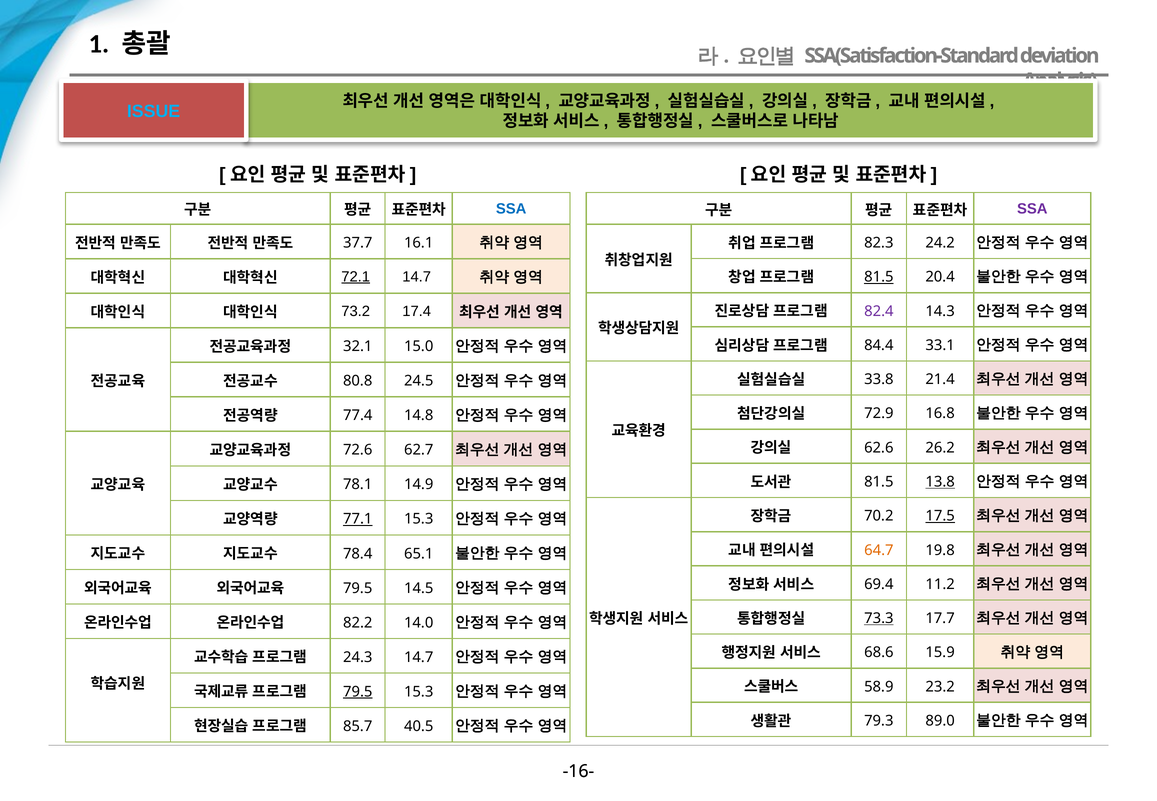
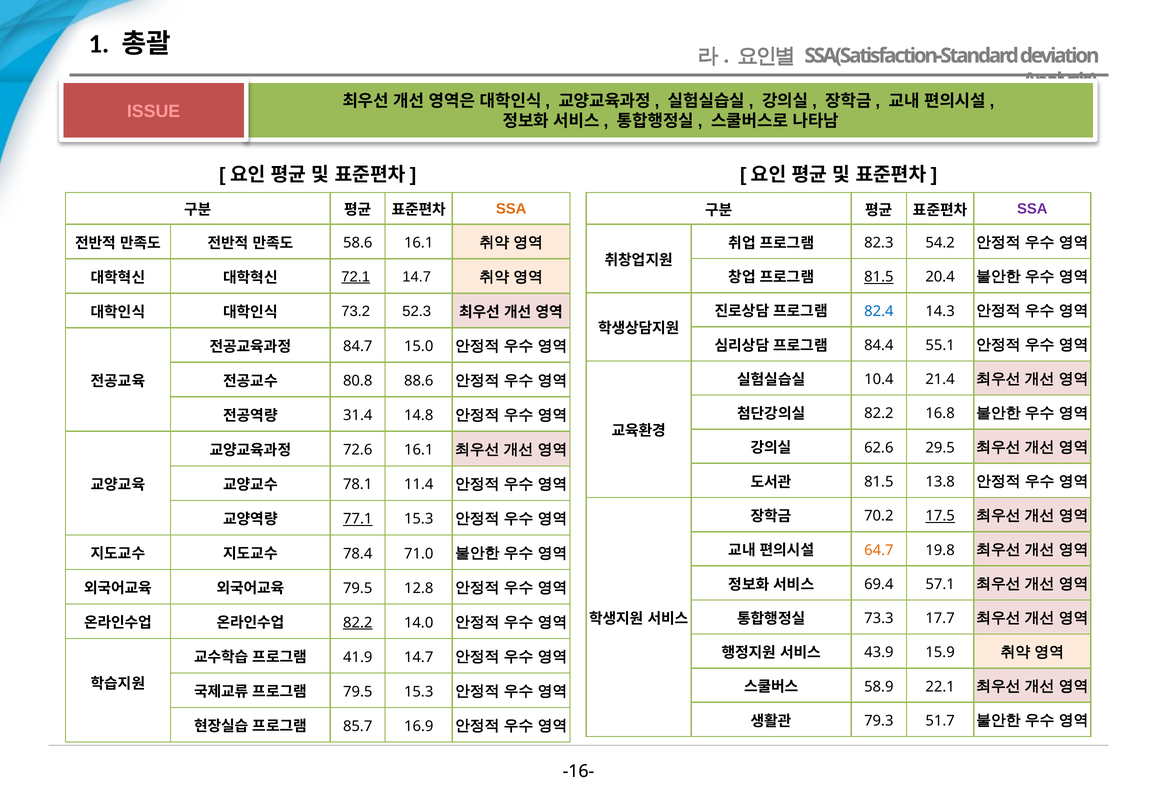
ISSUE colour: light blue -> pink
SSA at (511, 209) colour: blue -> orange
24.2: 24.2 -> 54.2
37.7: 37.7 -> 58.6
82.4 colour: purple -> blue
17.4: 17.4 -> 52.3
33.1: 33.1 -> 55.1
32.1: 32.1 -> 84.7
33.8: 33.8 -> 10.4
24.5: 24.5 -> 88.6
72.9 at (879, 414): 72.9 -> 82.2
77.4: 77.4 -> 31.4
26.2: 26.2 -> 29.5
72.6 62.7: 62.7 -> 16.1
13.8 underline: present -> none
14.9: 14.9 -> 11.4
65.1: 65.1 -> 71.0
11.2: 11.2 -> 57.1
14.5: 14.5 -> 12.8
73.3 underline: present -> none
82.2 at (358, 623) underline: none -> present
68.6: 68.6 -> 43.9
24.3: 24.3 -> 41.9
23.2: 23.2 -> 22.1
79.5 at (358, 692) underline: present -> none
89.0: 89.0 -> 51.7
40.5: 40.5 -> 16.9
